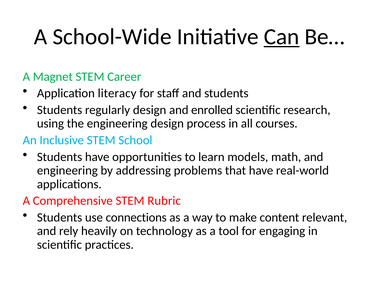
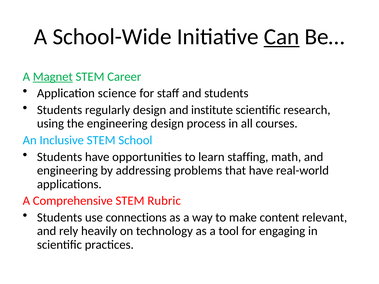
Magnet underline: none -> present
literacy: literacy -> science
enrolled: enrolled -> institute
models: models -> staffing
